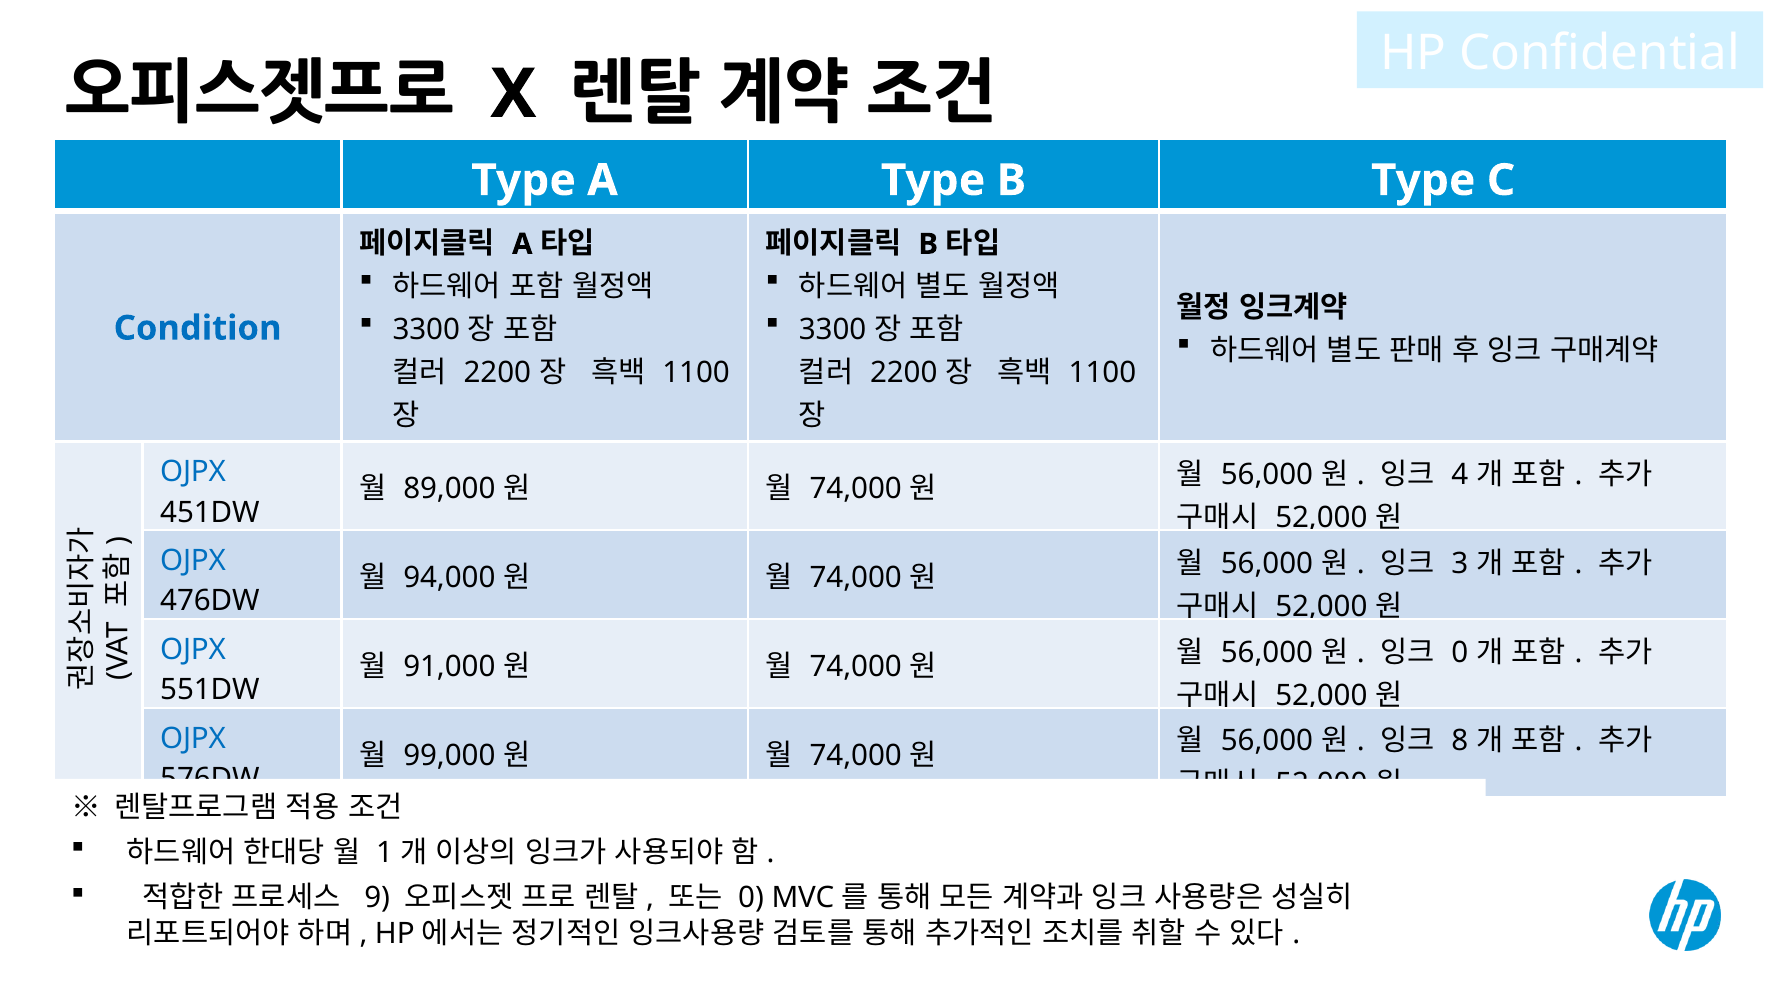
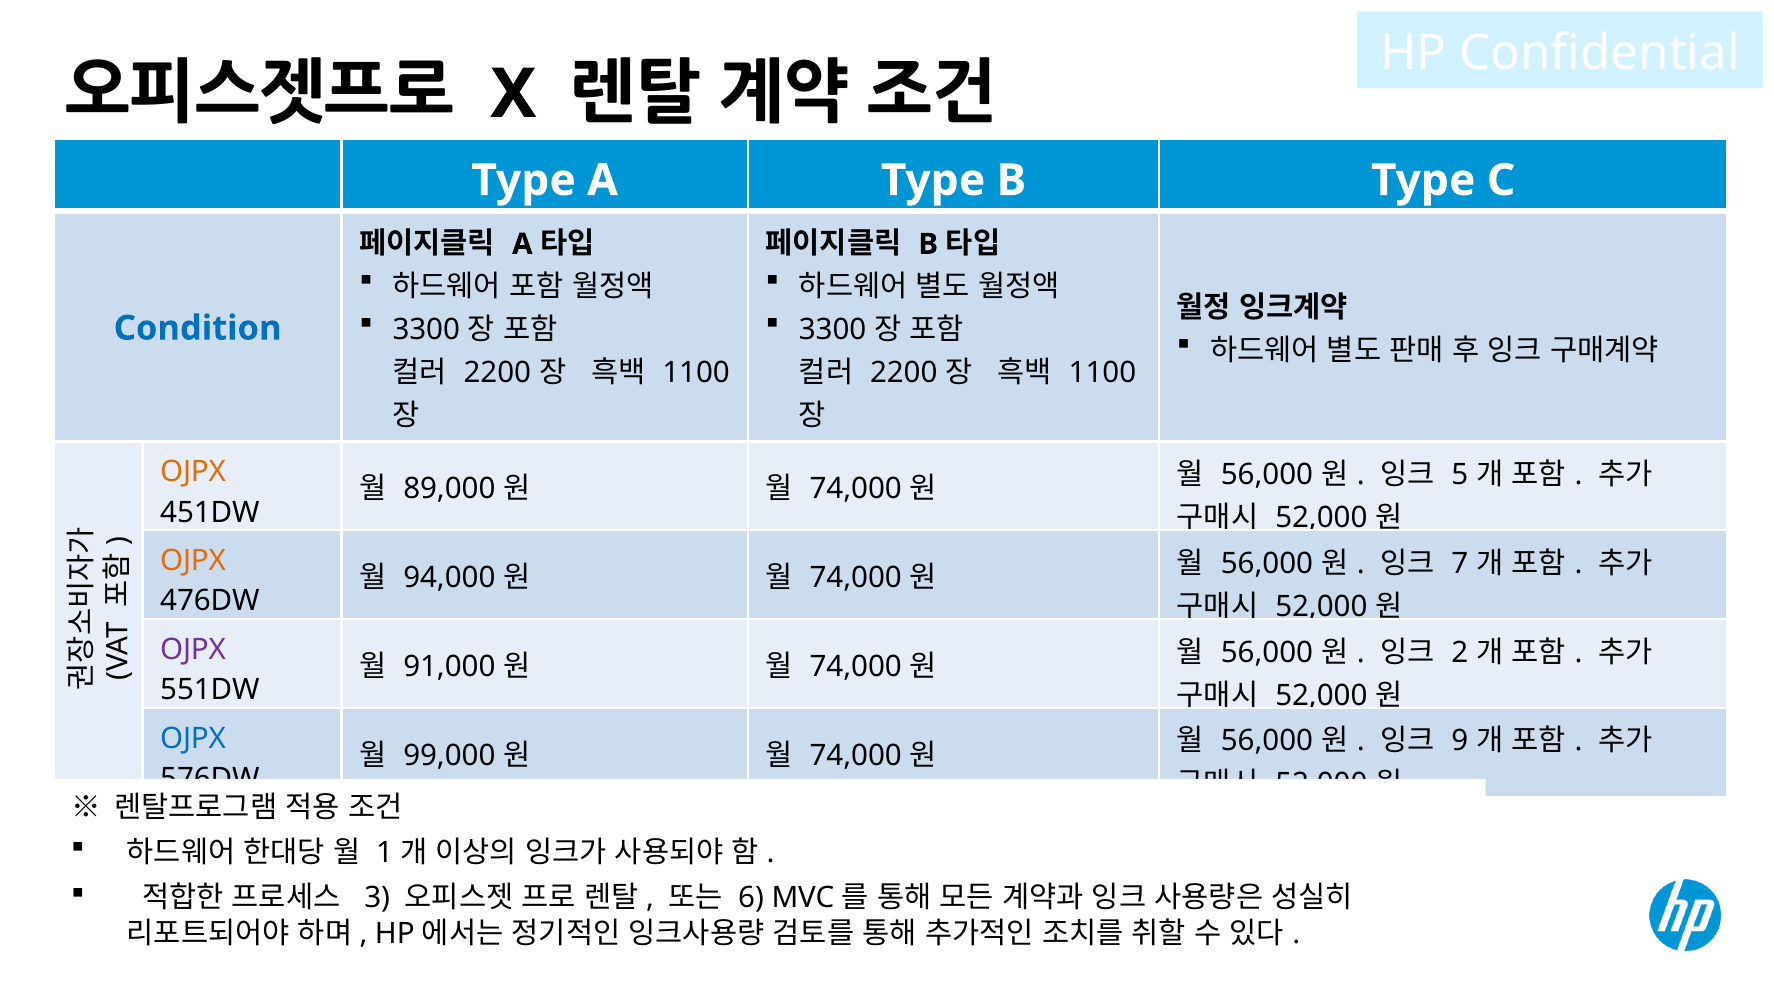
OJPX at (193, 472) colour: blue -> orange
4 at (1460, 475): 4 -> 5
OJPX at (193, 561) colour: blue -> orange
3: 3 -> 7
OJPX at (193, 650) colour: blue -> purple
0 at (1460, 652): 0 -> 2
8: 8 -> 9
9: 9 -> 3
0 at (751, 898): 0 -> 6
